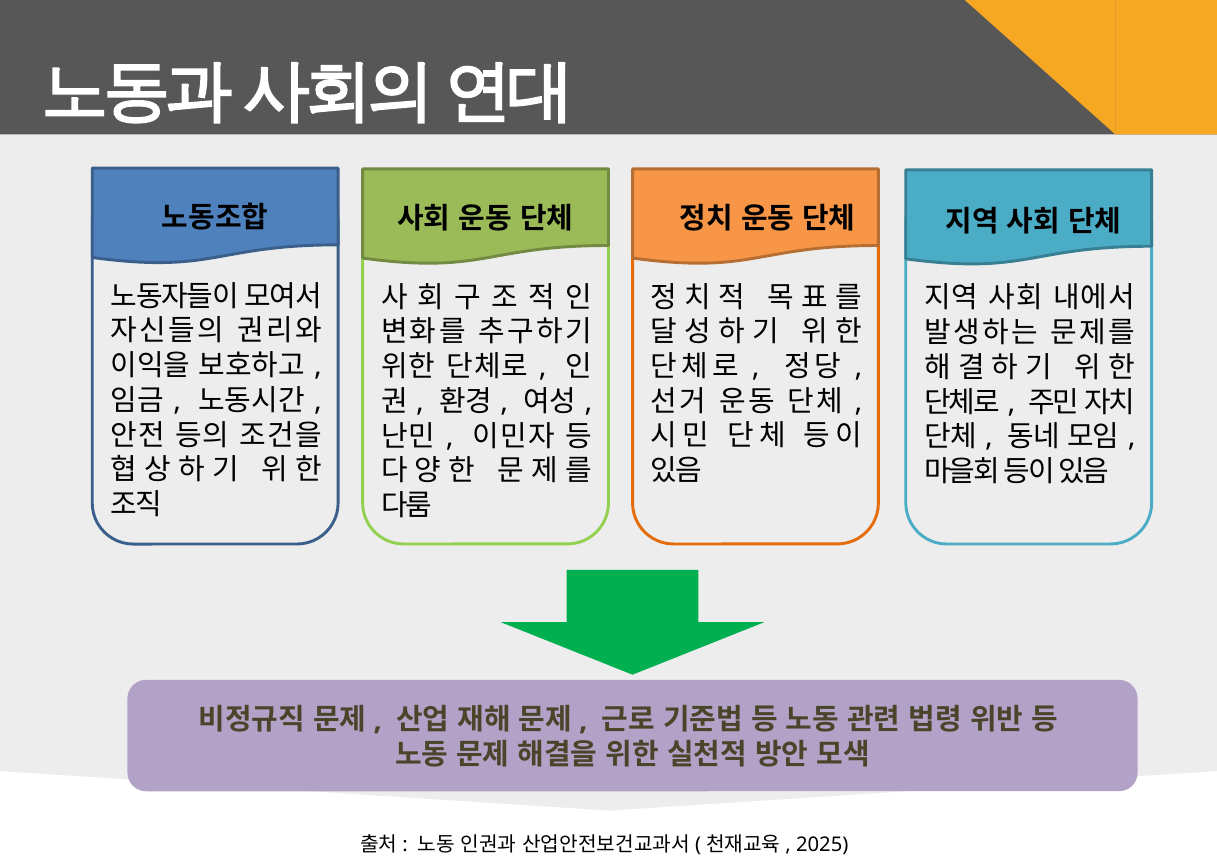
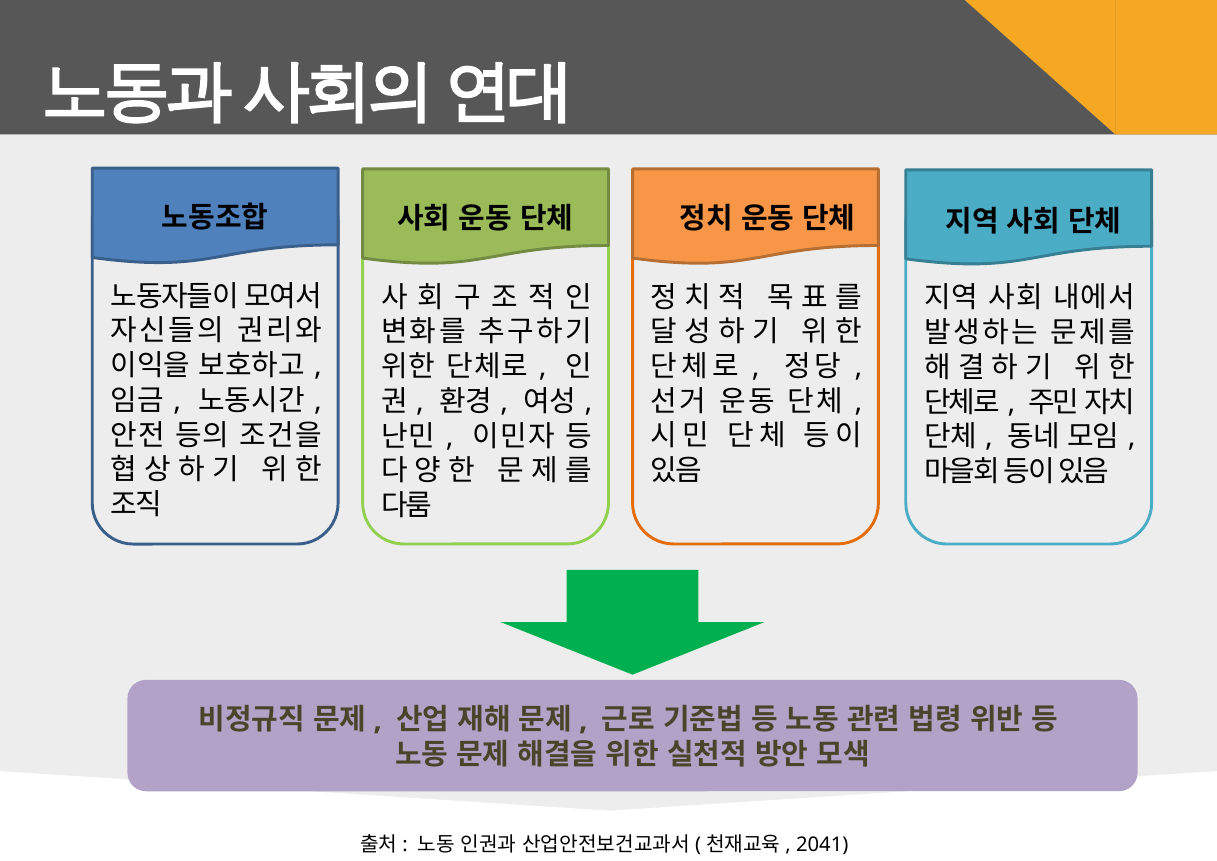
2025: 2025 -> 2041
